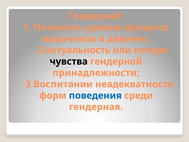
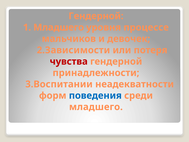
1 Понимать: Понимать -> Младшего
2.Актуальность: 2.Актуальность -> 2.Зависимости
чувства colour: black -> red
гендерная at (96, 107): гендерная -> младшего
